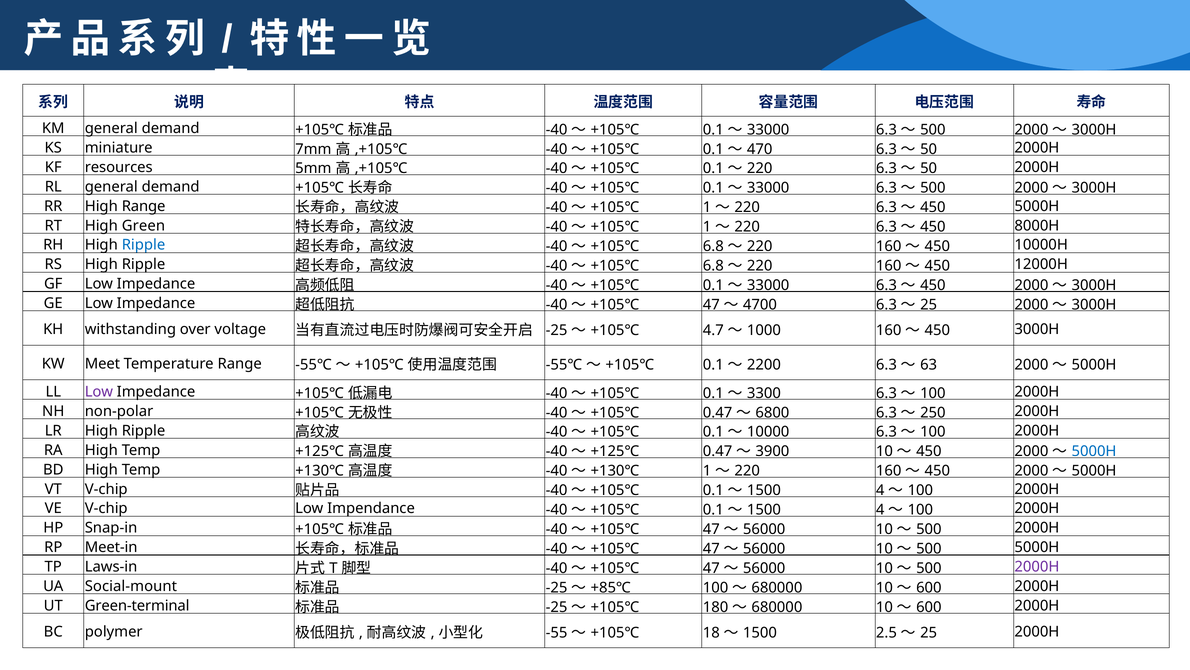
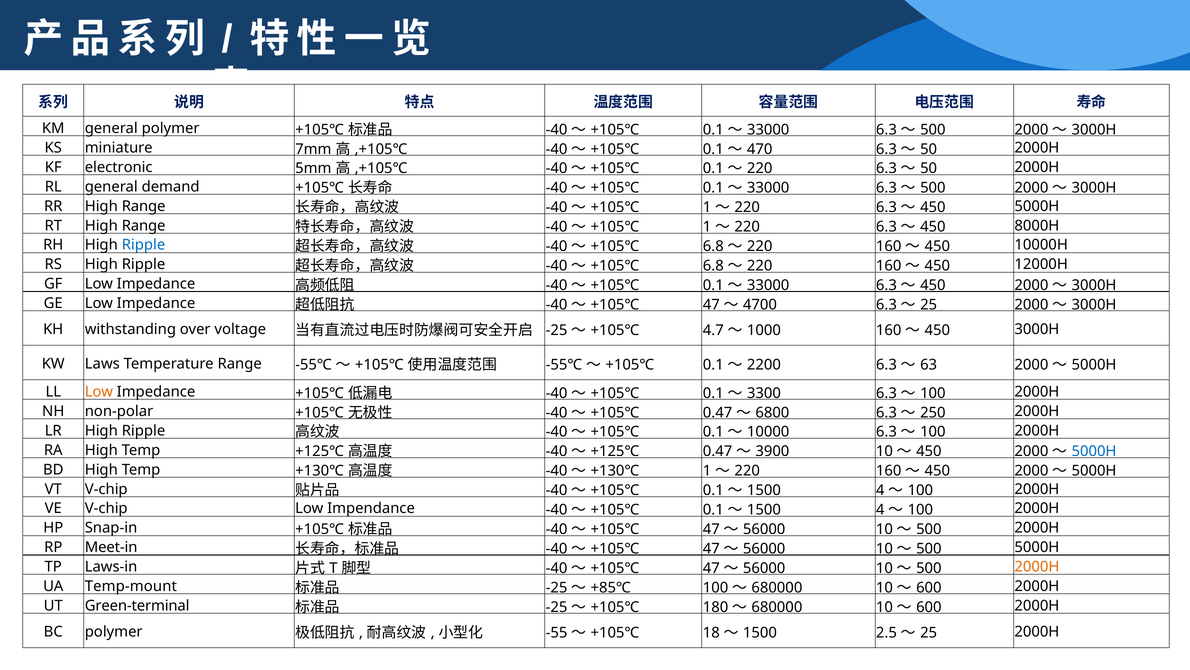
KM general demand: demand -> polymer
resources: resources -> electronic
RT High Green: Green -> Range
Meet: Meet -> Laws
Low at (99, 391) colour: purple -> orange
2000H at (1037, 566) colour: purple -> orange
Social-mount: Social-mount -> Temp-mount
